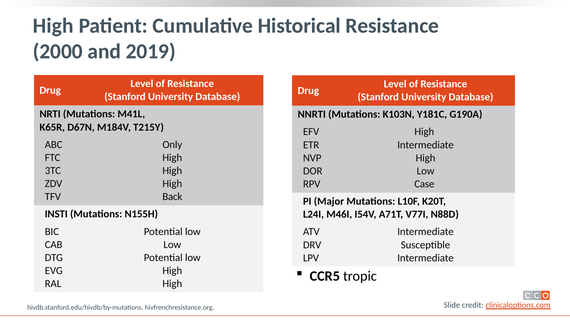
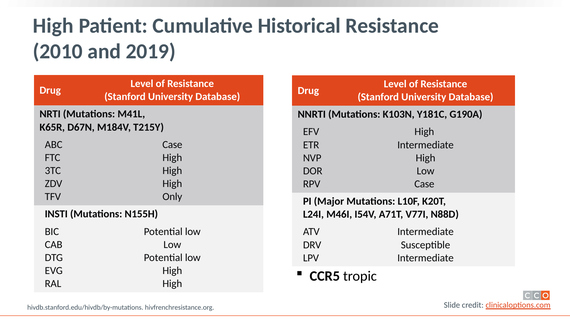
2000: 2000 -> 2010
Only at (172, 144): Only -> Case
Back: Back -> Only
